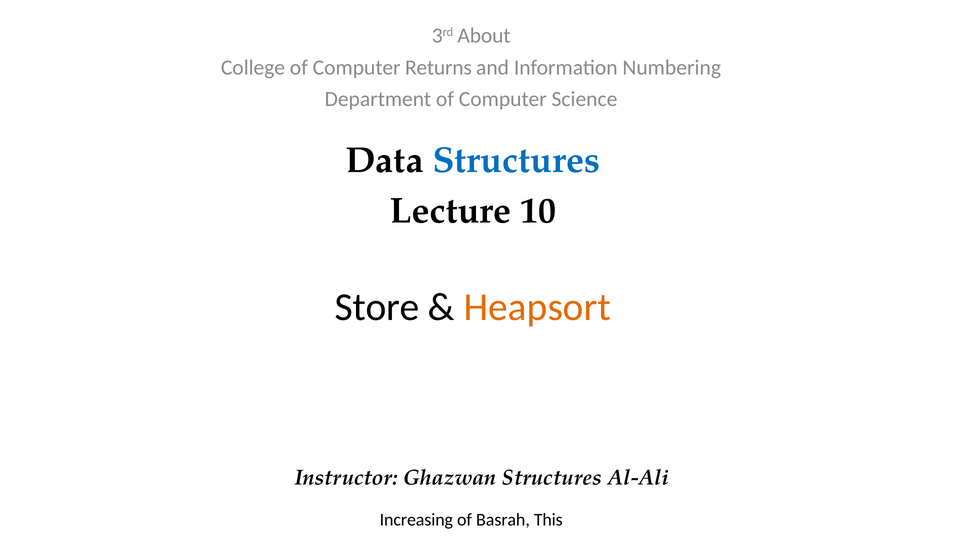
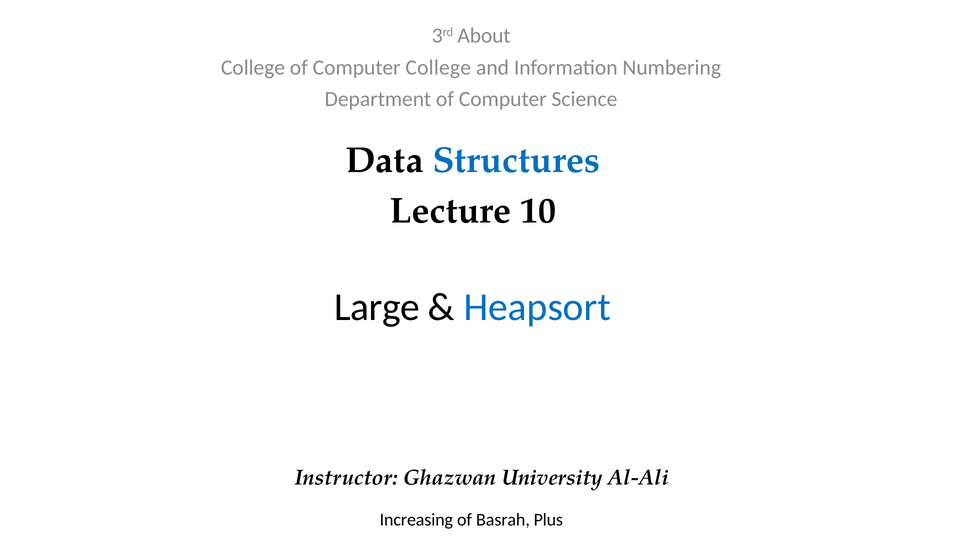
Computer Returns: Returns -> College
Store: Store -> Large
Heapsort colour: orange -> blue
Ghazwan Structures: Structures -> University
This: This -> Plus
